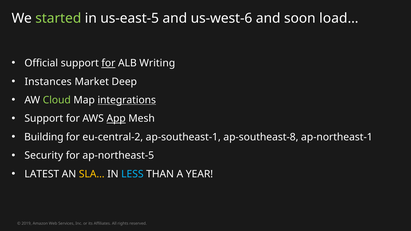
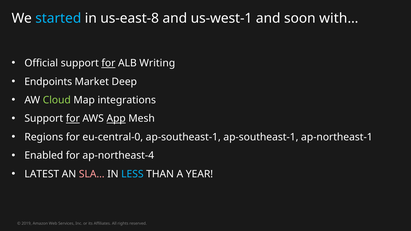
started colour: light green -> light blue
us-east-5: us-east-5 -> us-east-8
us-west-6: us-west-6 -> us-west-1
load…: load… -> with…
Instances: Instances -> Endpoints
integrations underline: present -> none
for at (73, 119) underline: none -> present
Building: Building -> Regions
eu-central-2: eu-central-2 -> eu-central-0
ap-southeast-1 ap-southeast-8: ap-southeast-8 -> ap-southeast-1
Security: Security -> Enabled
ap-northeast-5: ap-northeast-5 -> ap-northeast-4
SLA… colour: yellow -> pink
